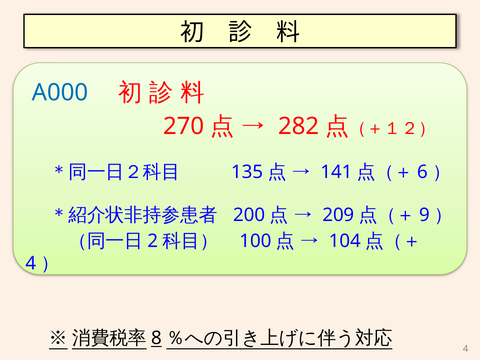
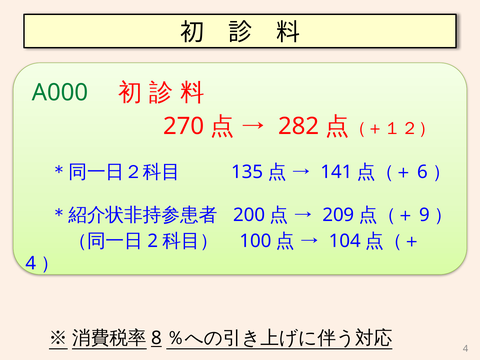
A000 colour: blue -> green
